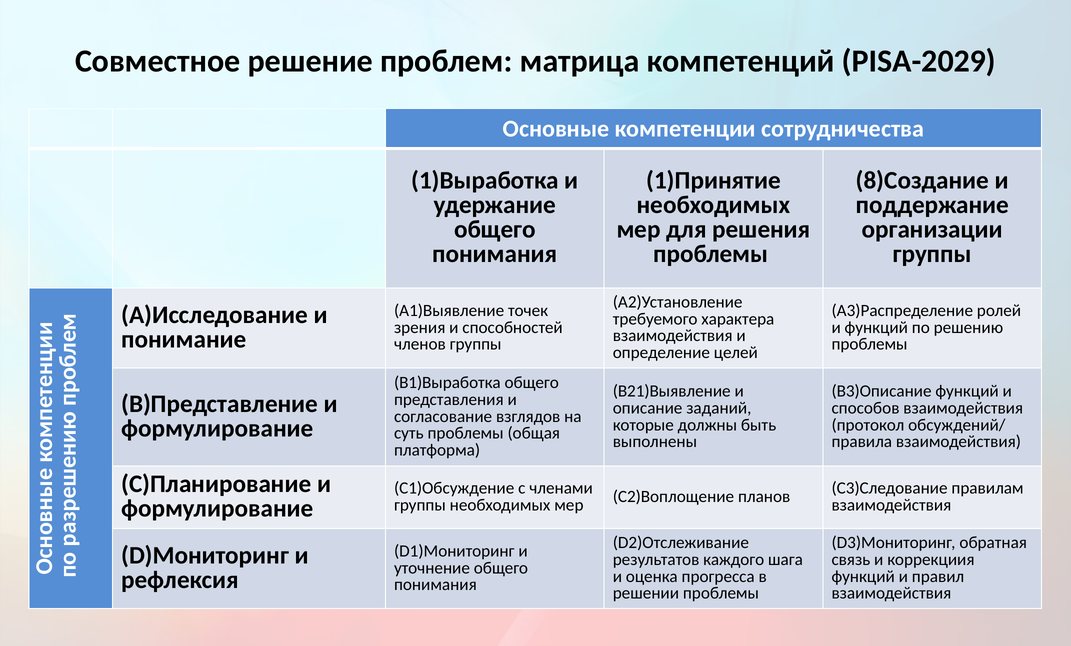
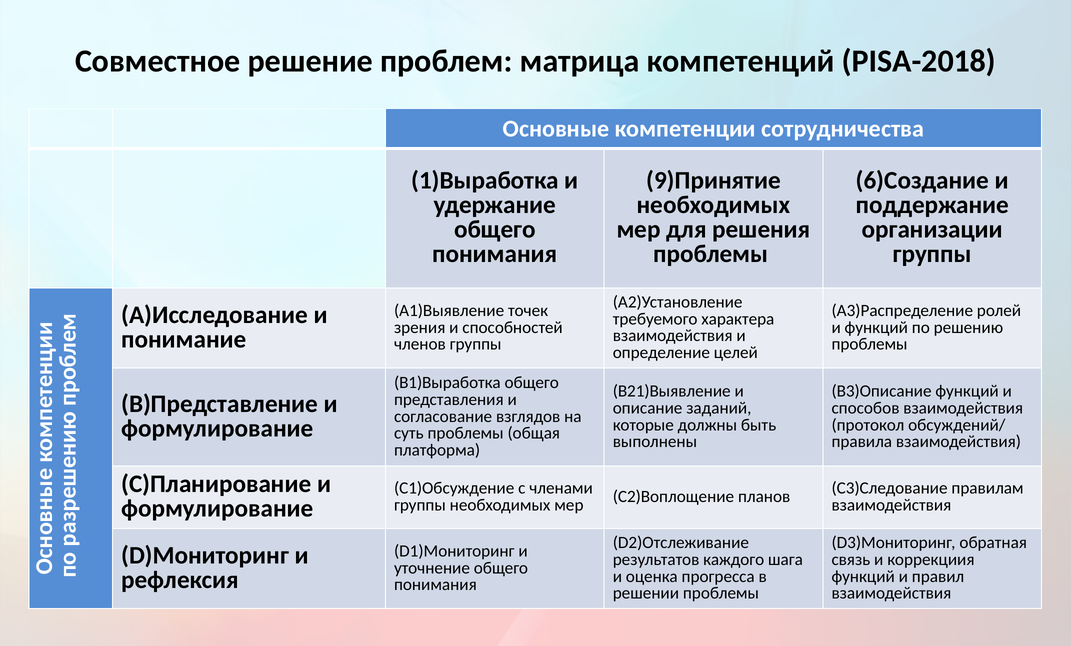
PISA-2029: PISA-2029 -> PISA-2018
1)Принятие: 1)Принятие -> 9)Принятие
8)Создание: 8)Создание -> 6)Создание
